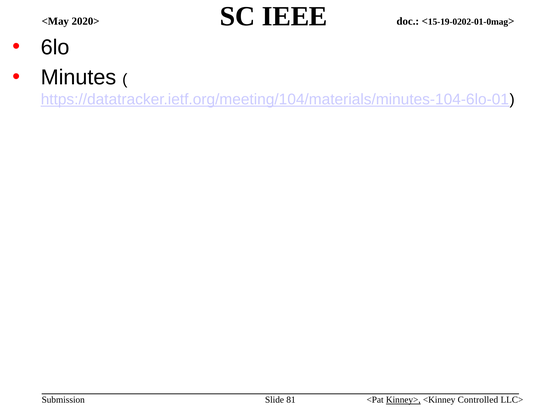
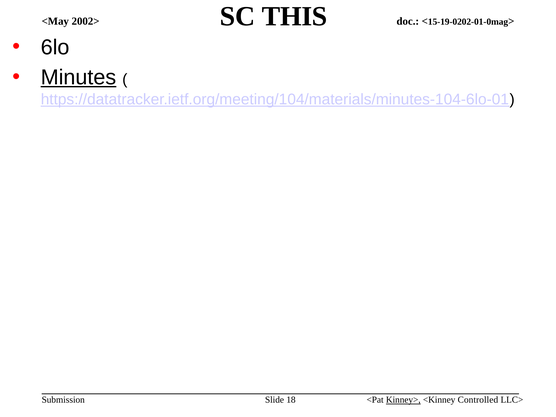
IEEE: IEEE -> THIS
2020>: 2020> -> 2002>
Minutes underline: none -> present
81: 81 -> 18
